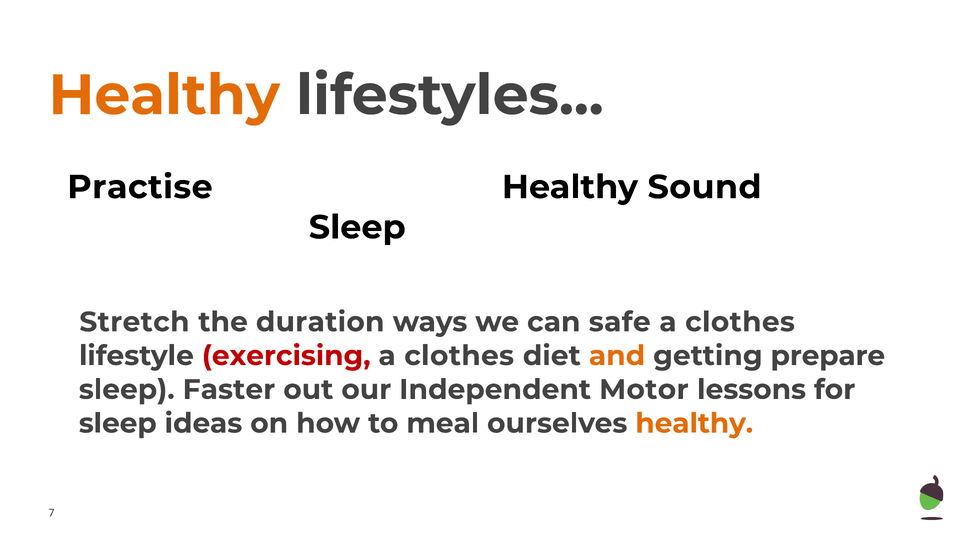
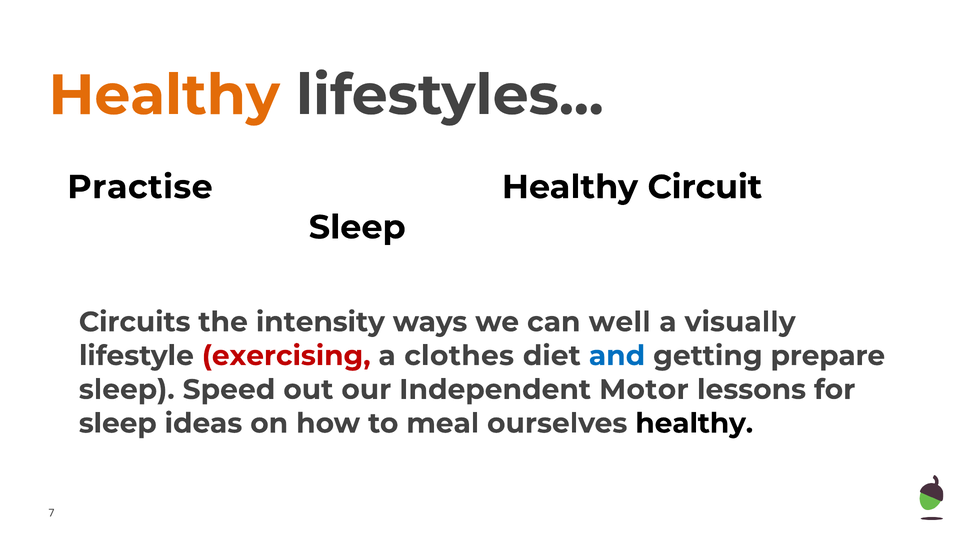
Sound: Sound -> Circuit
Stretch: Stretch -> Circuits
duration: duration -> intensity
safe: safe -> well
clothes at (740, 322): clothes -> visually
and colour: orange -> blue
Faster: Faster -> Speed
healthy at (694, 424) colour: orange -> black
